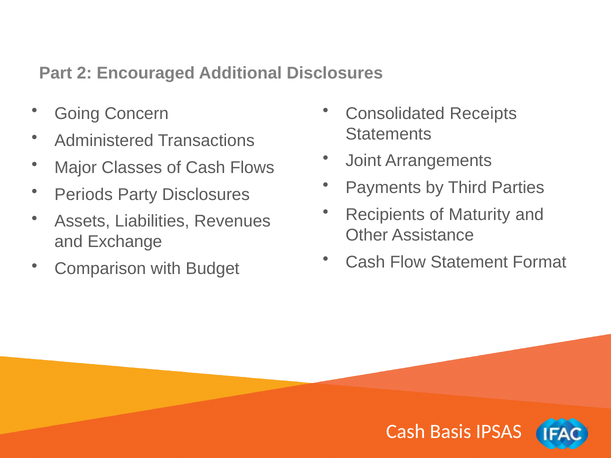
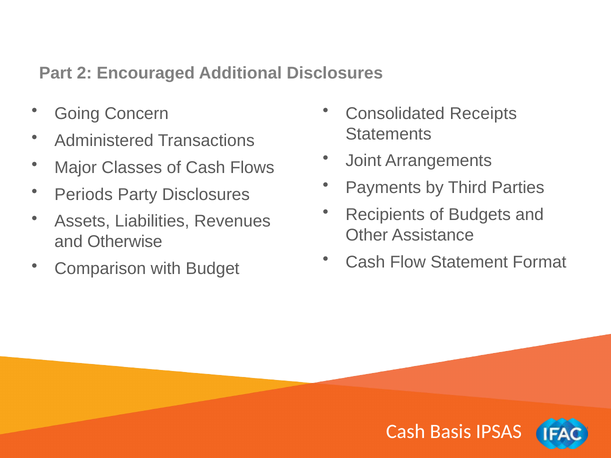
Maturity: Maturity -> Budgets
Exchange: Exchange -> Otherwise
